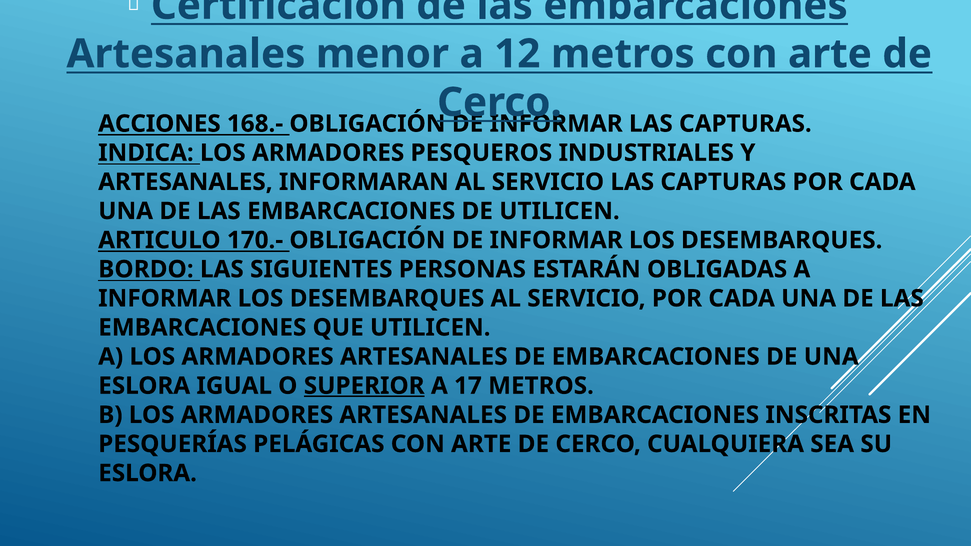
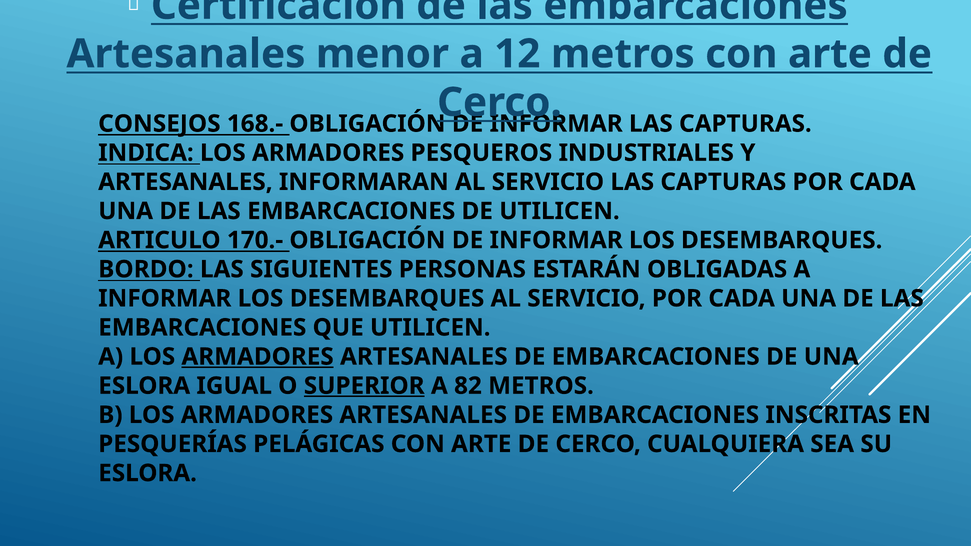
ACCIONES: ACCIONES -> CONSEJOS
ARMADORES at (258, 357) underline: none -> present
17: 17 -> 82
